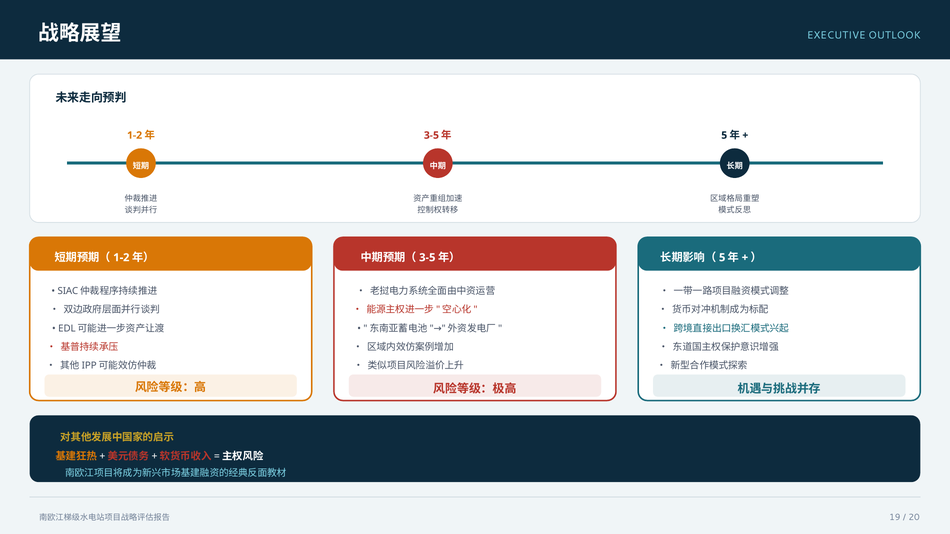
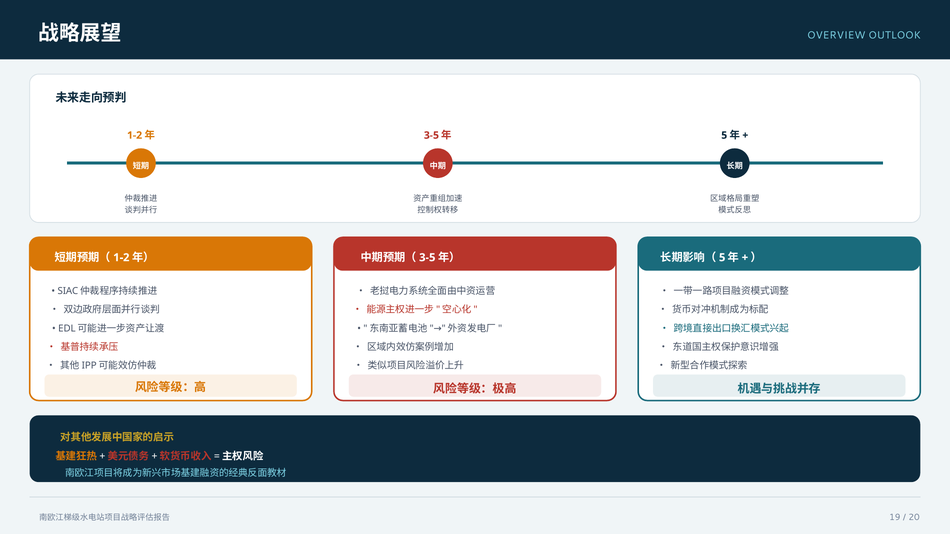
EXECUTIVE: EXECUTIVE -> OVERVIEW
